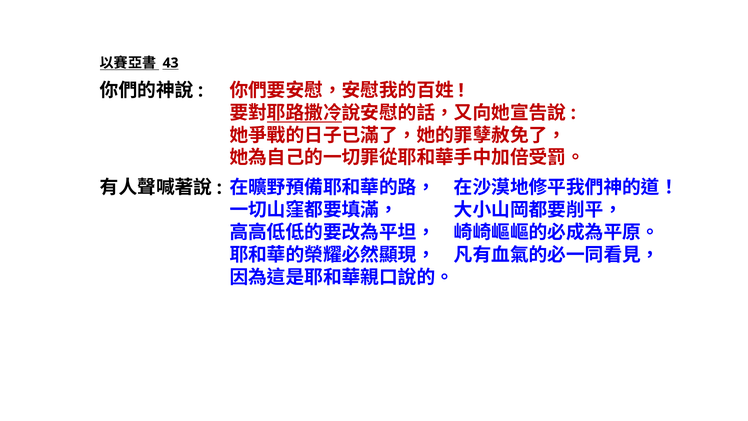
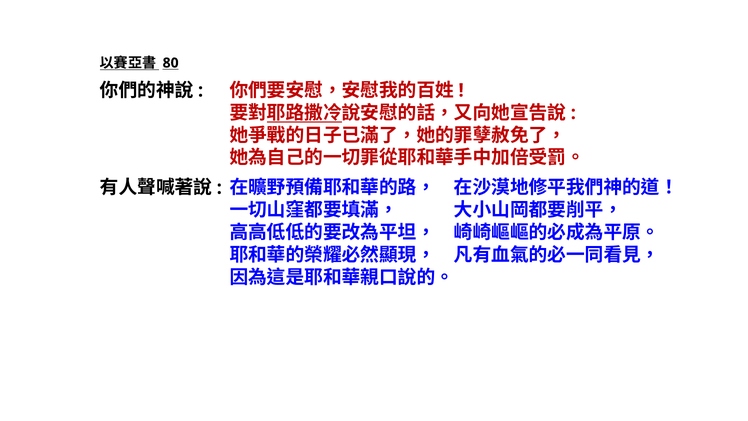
43: 43 -> 80
